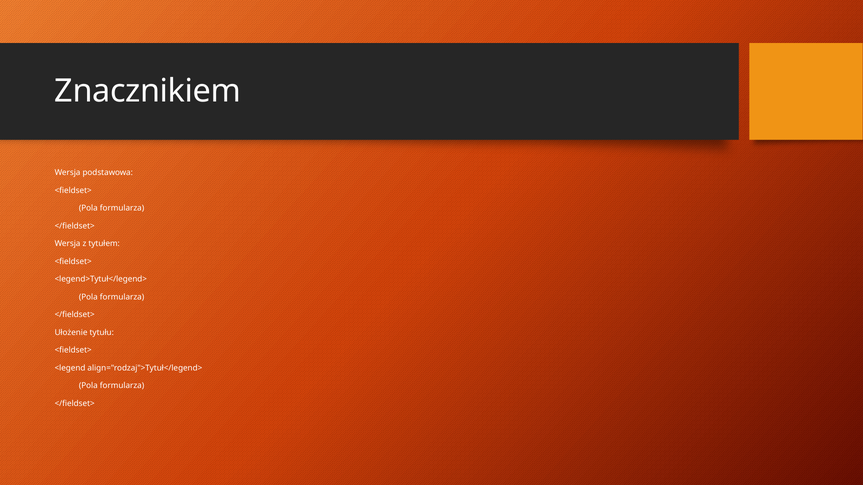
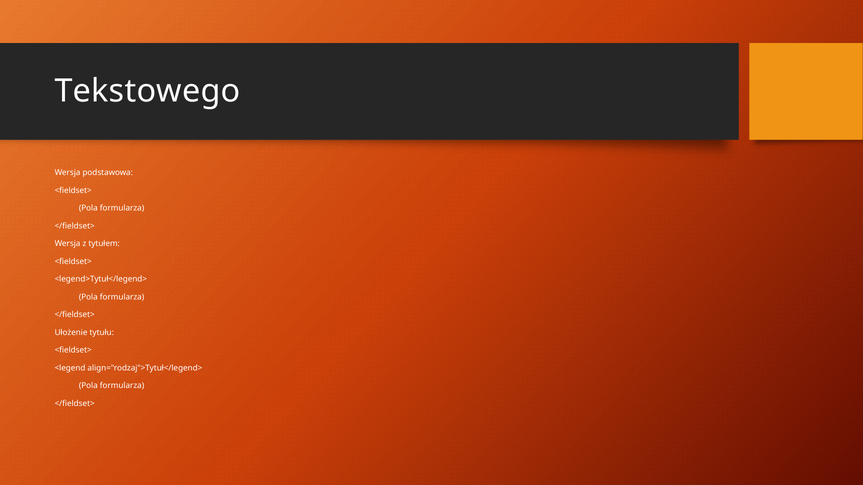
Znacznikiem: Znacznikiem -> Tekstowego
